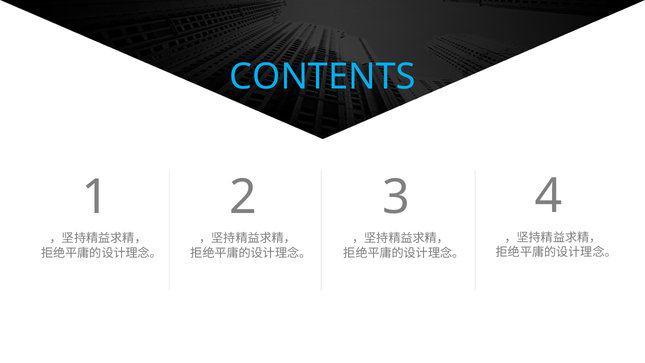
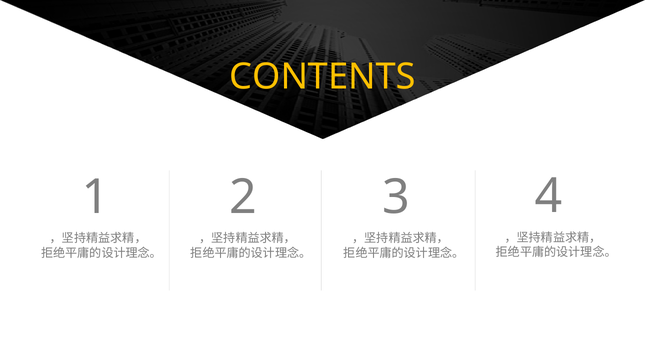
CONTENTS colour: light blue -> yellow
